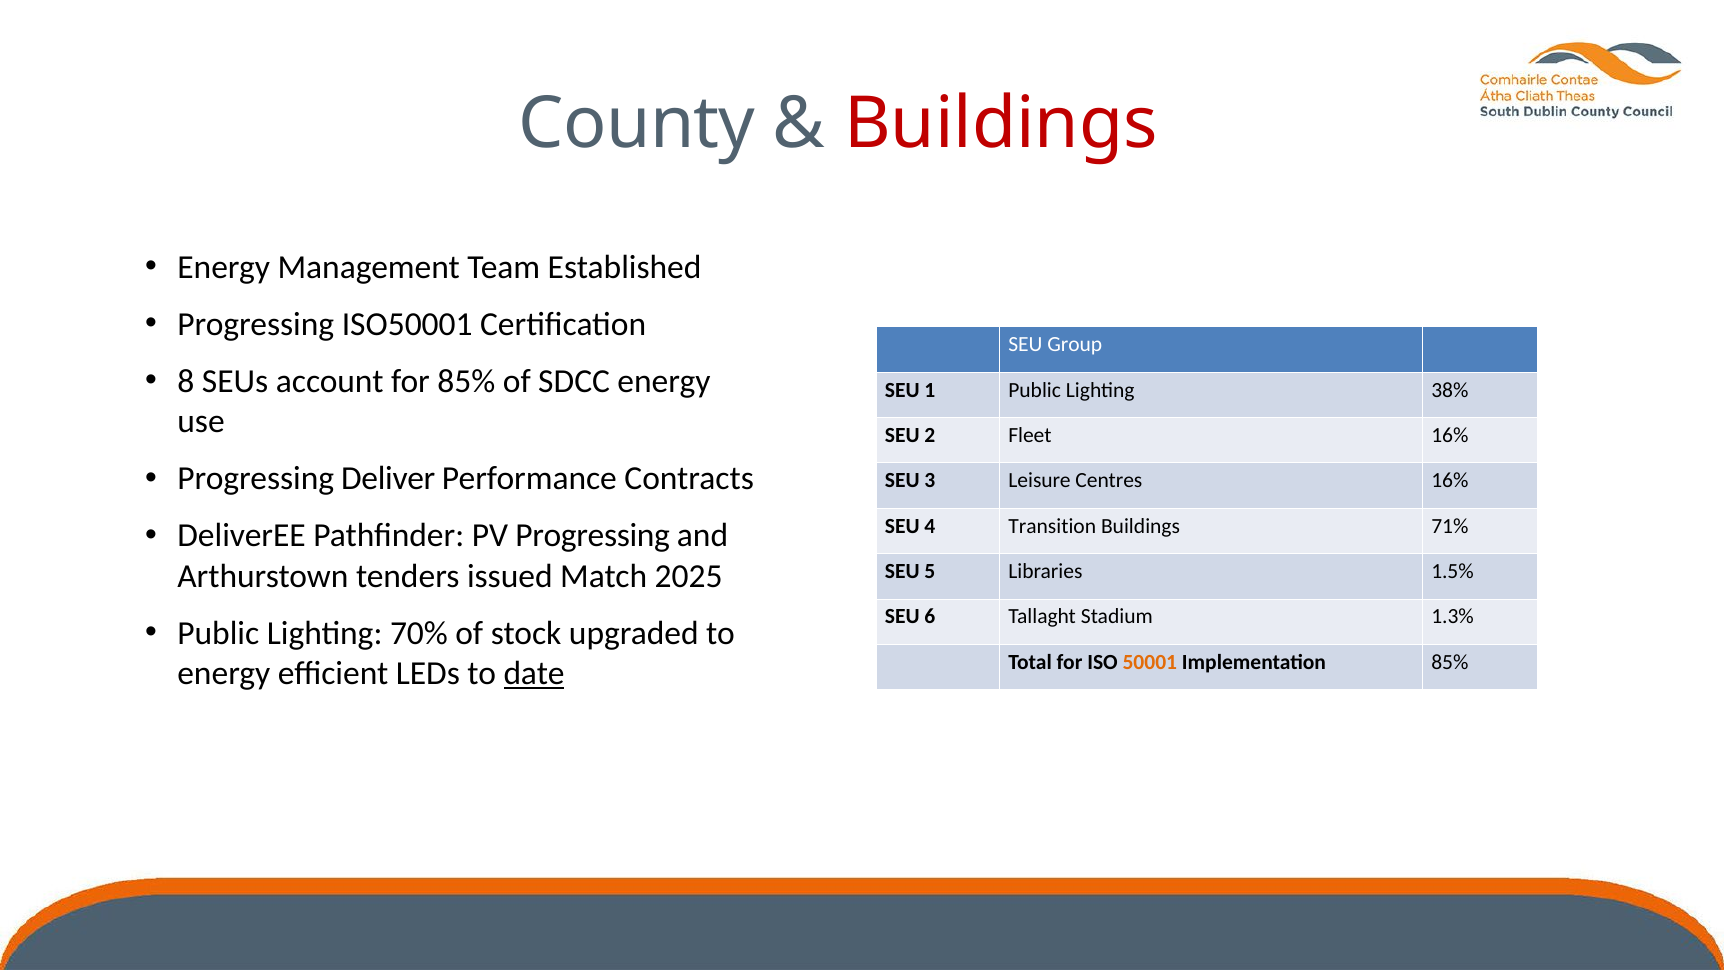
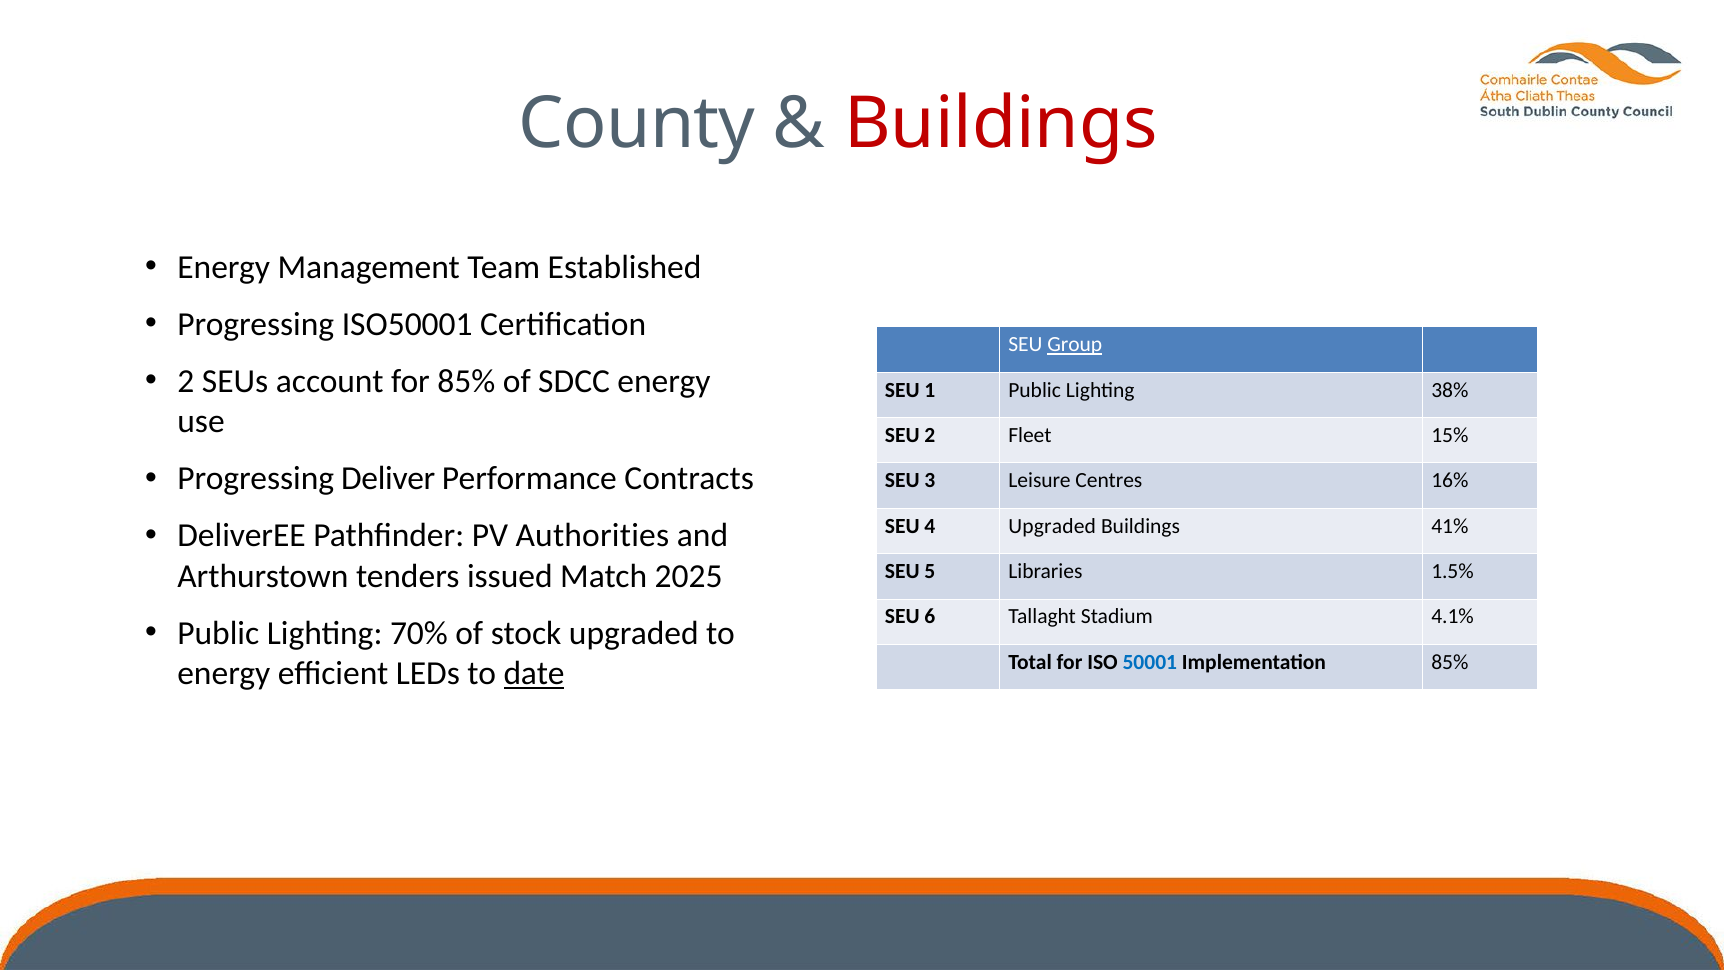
Group underline: none -> present
8 at (186, 381): 8 -> 2
Fleet 16%: 16% -> 15%
4 Transition: Transition -> Upgraded
71%: 71% -> 41%
PV Progressing: Progressing -> Authorities
1.3%: 1.3% -> 4.1%
50001 colour: orange -> blue
